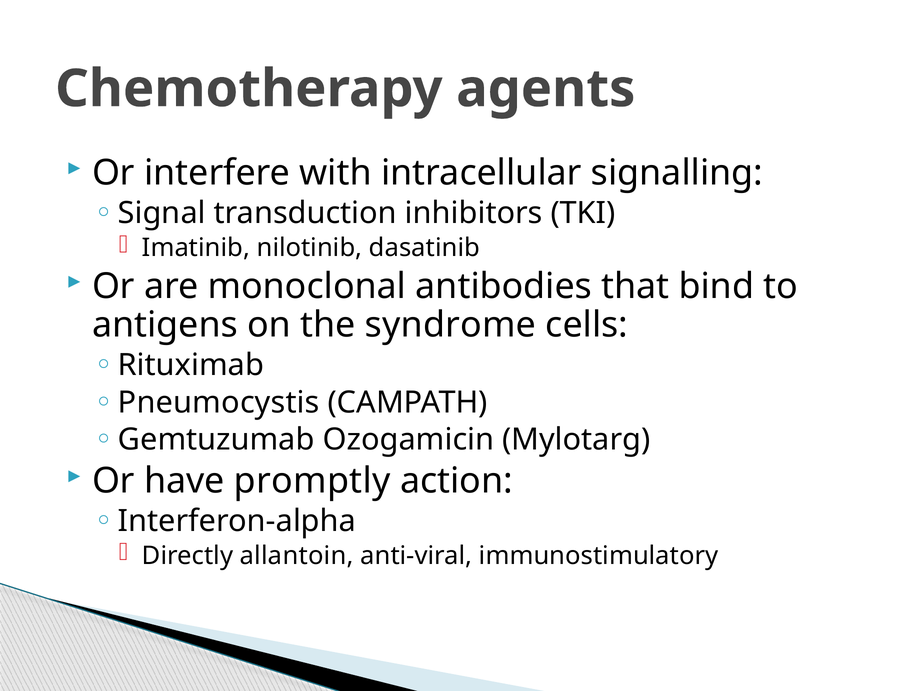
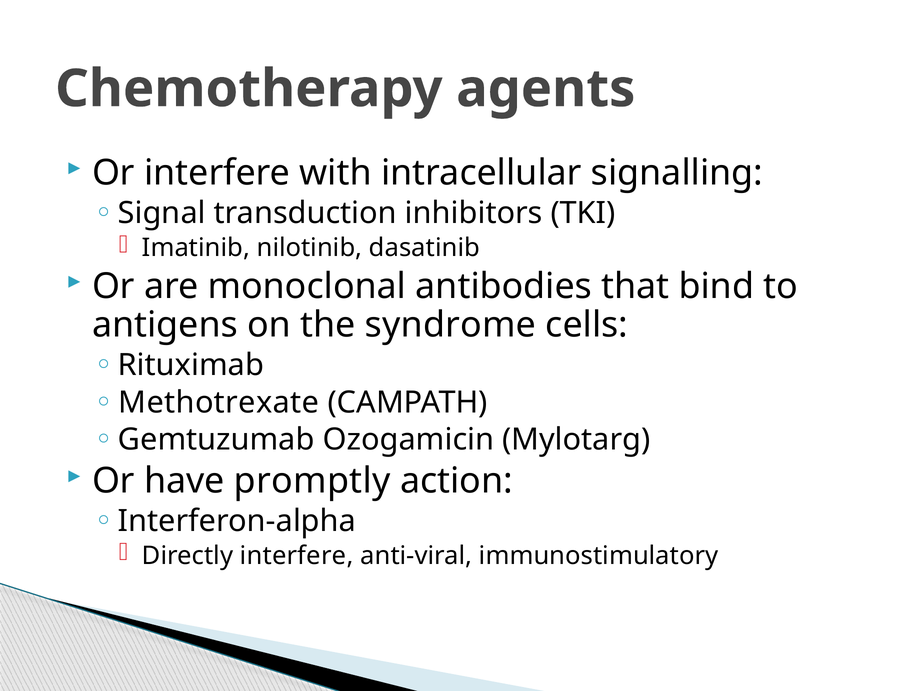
Pneumocystis: Pneumocystis -> Methotrexate
Directly allantoin: allantoin -> interfere
